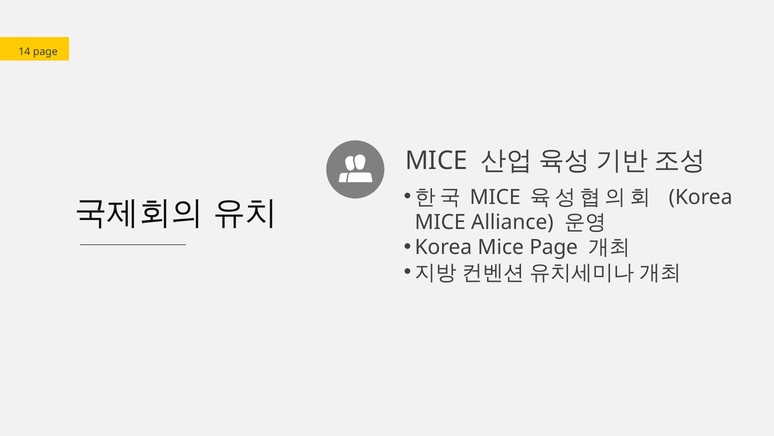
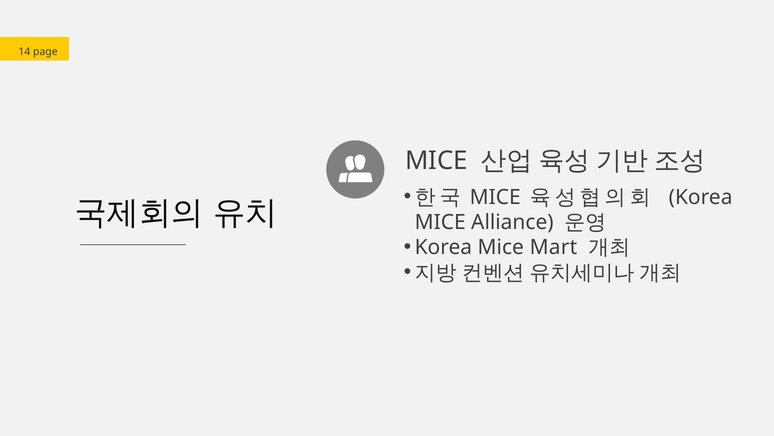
Mice Page: Page -> Mart
